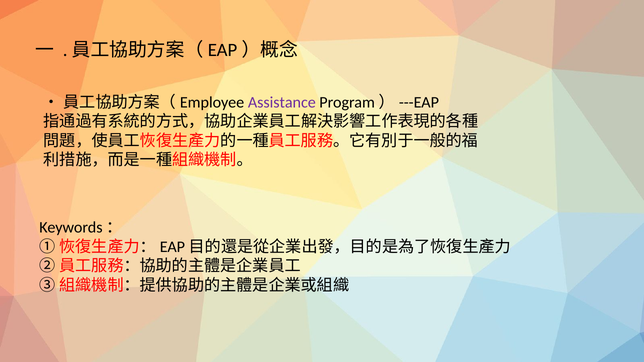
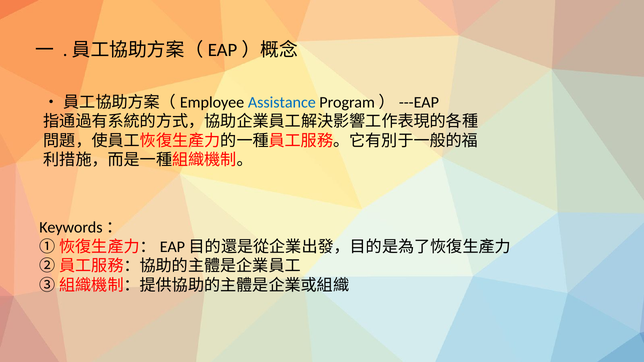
Assistance colour: purple -> blue
